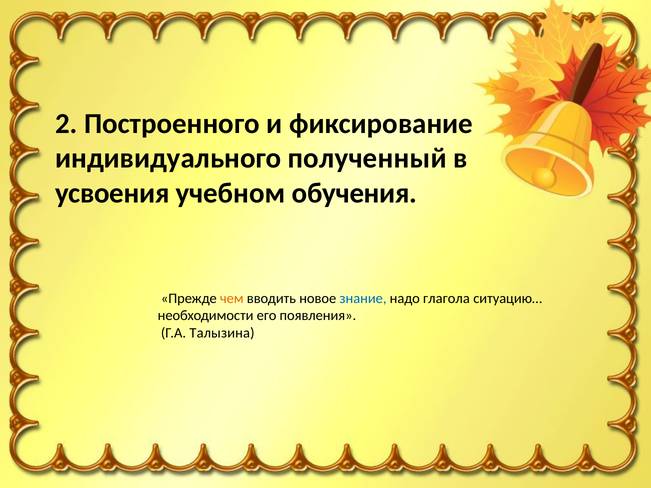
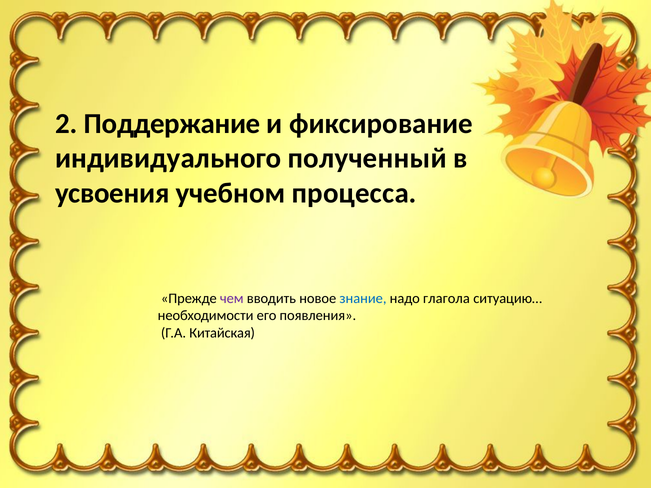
Построенного: Построенного -> Поддержание
обучения: обучения -> процесса
чем colour: orange -> purple
Талызина: Талызина -> Китайская
